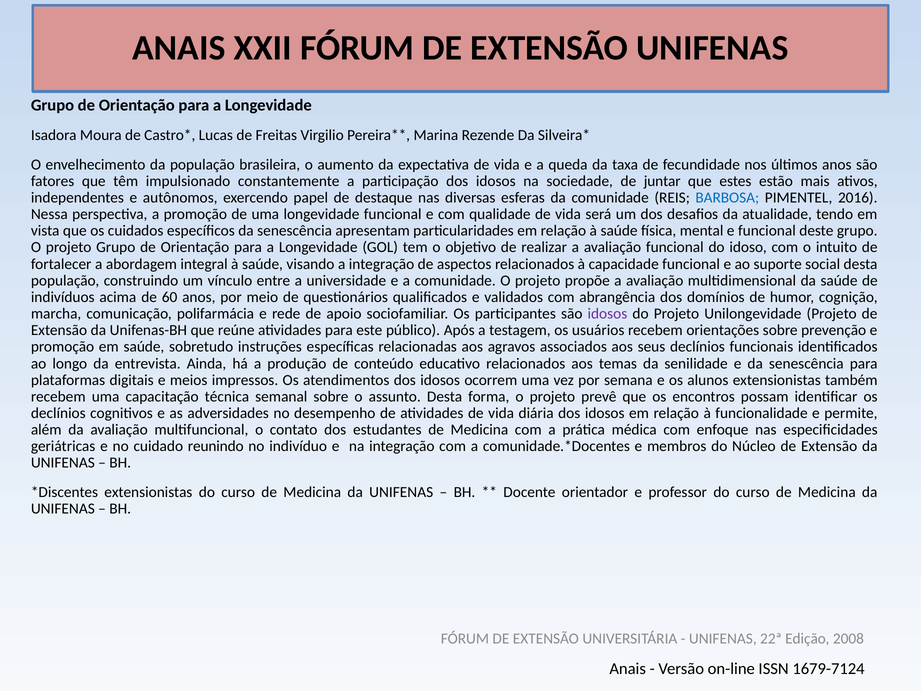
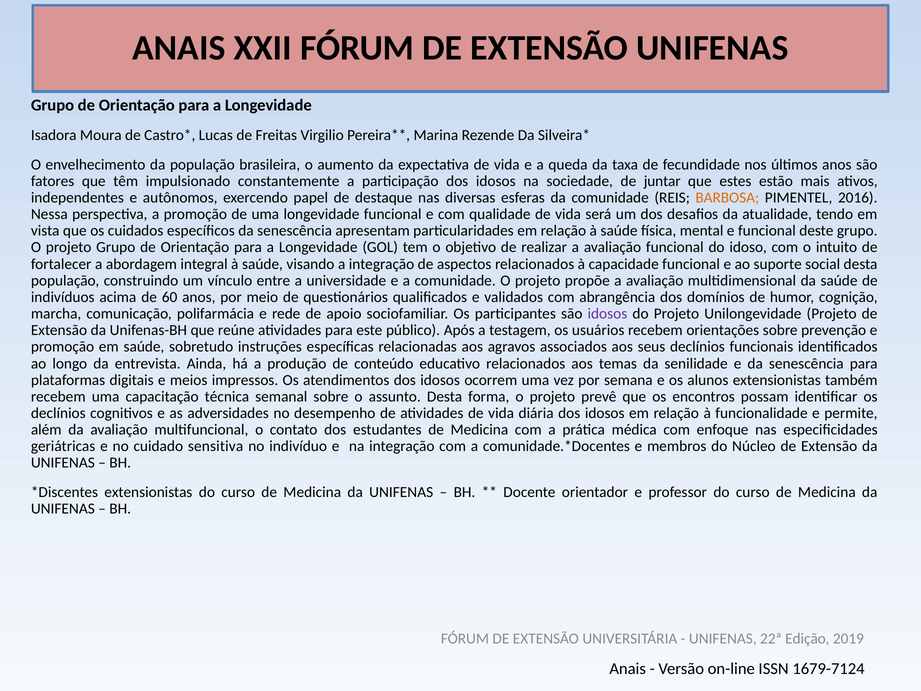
BARBOSA colour: blue -> orange
reunindo: reunindo -> sensitiva
2008: 2008 -> 2019
